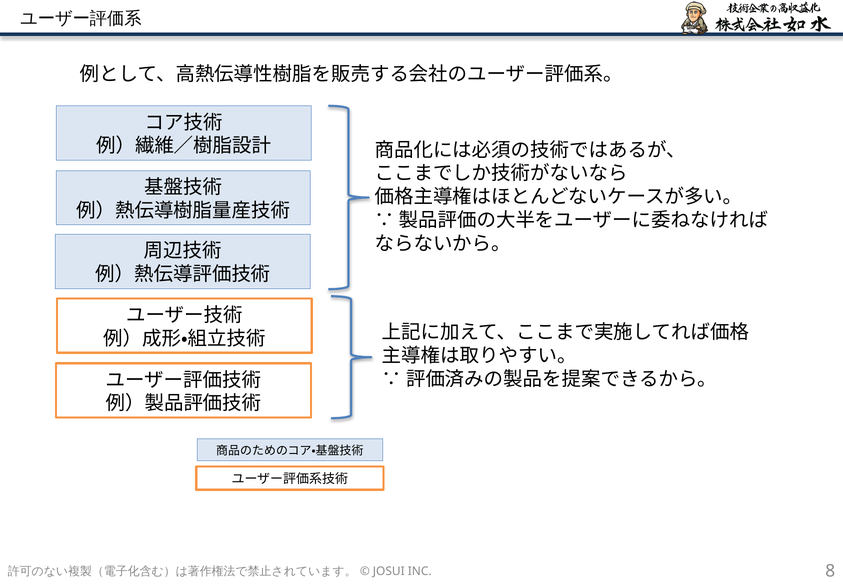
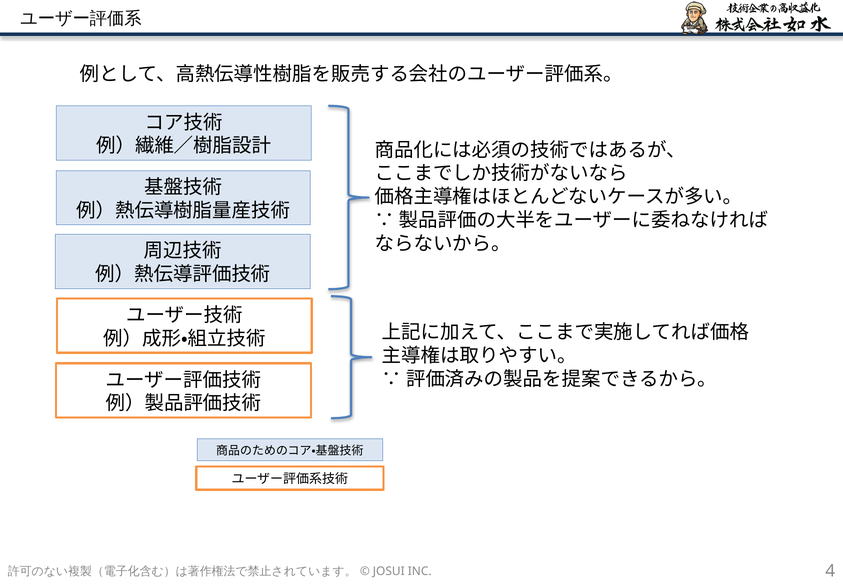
8: 8 -> 4
